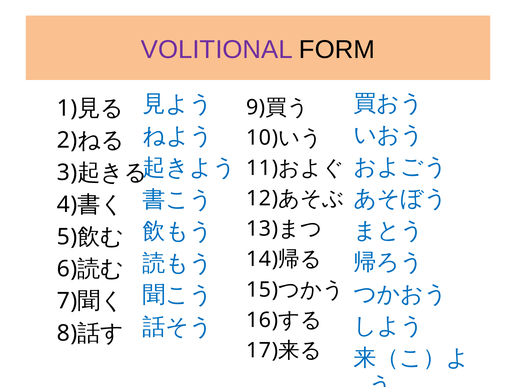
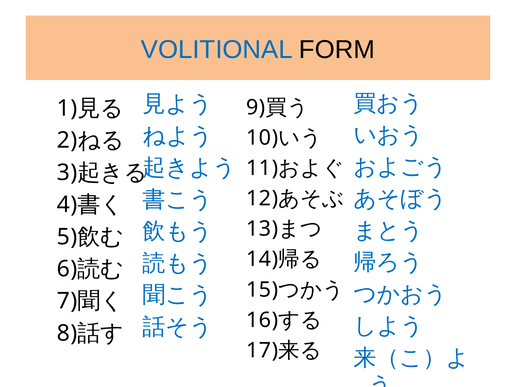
VOLITIONAL colour: purple -> blue
